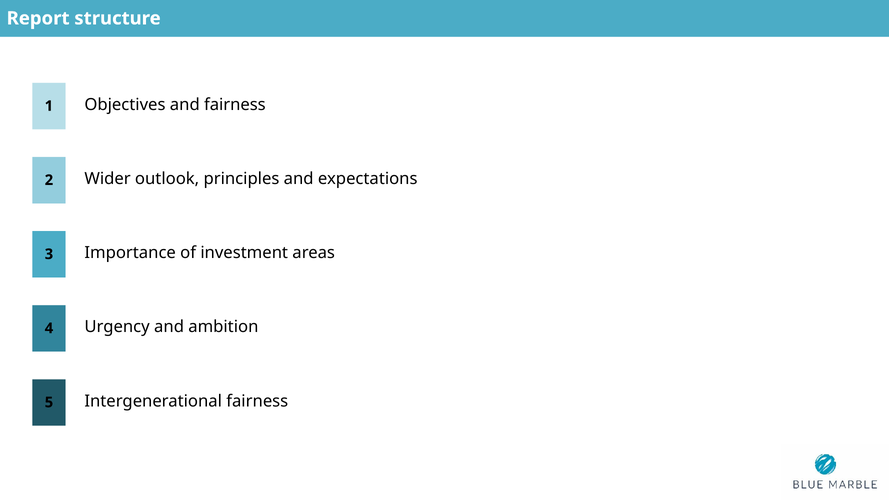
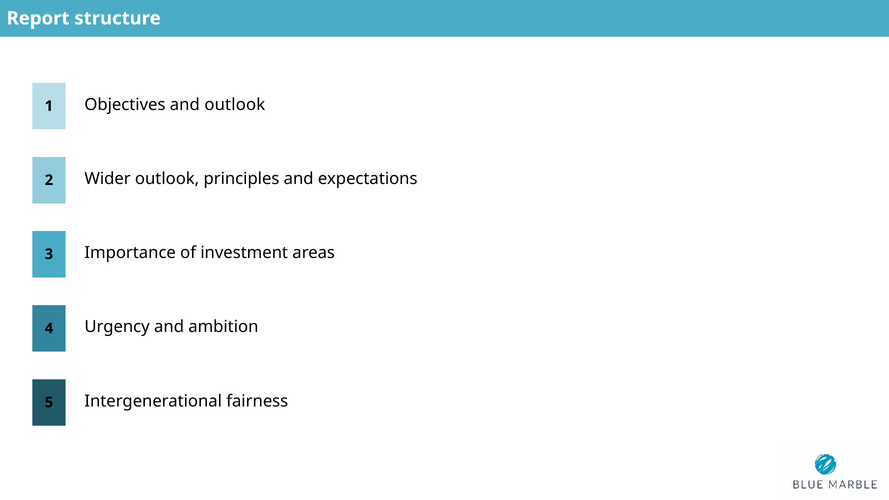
and fairness: fairness -> outlook
